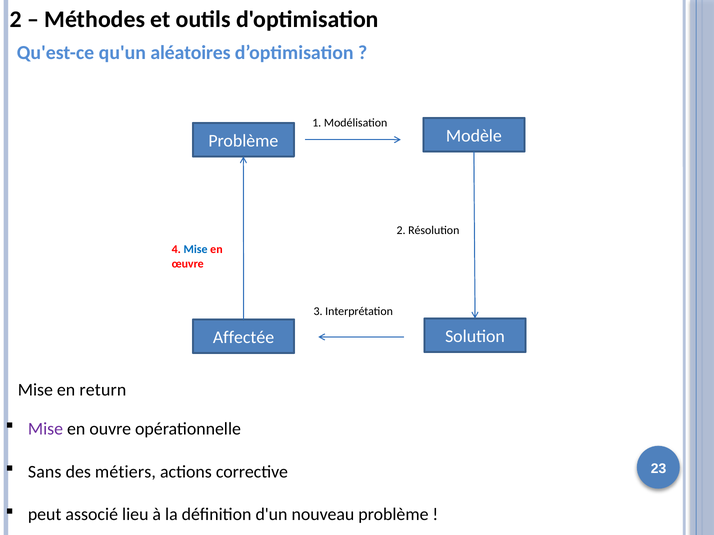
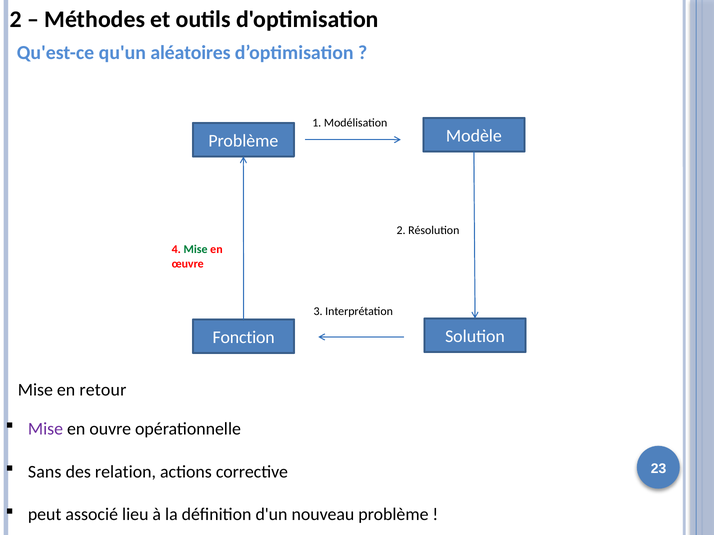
Mise at (196, 250) colour: blue -> green
Affectée: Affectée -> Fonction
return: return -> retour
métiers: métiers -> relation
